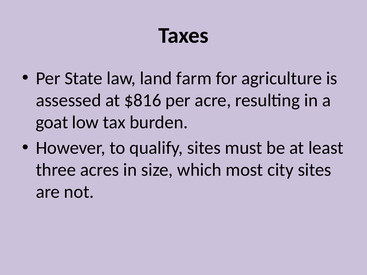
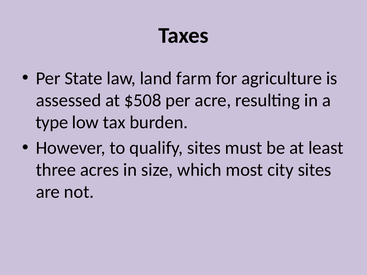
$816: $816 -> $508
goat: goat -> type
